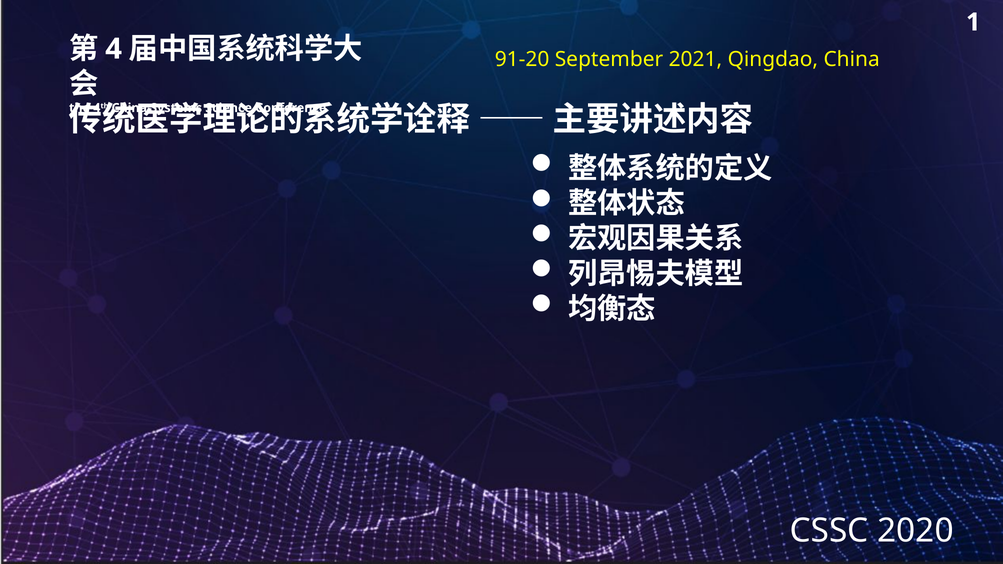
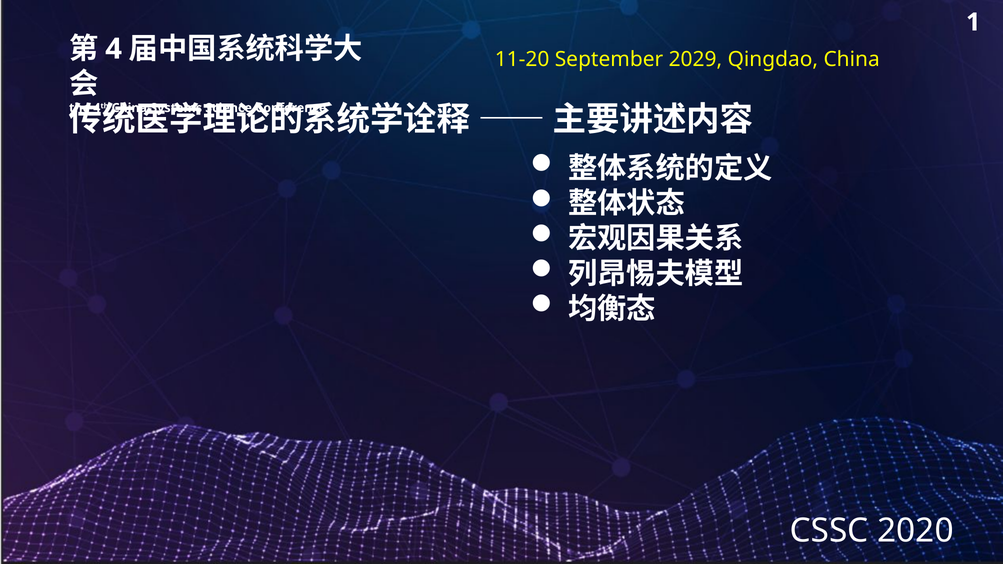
91-20: 91-20 -> 11-20
2021: 2021 -> 2029
